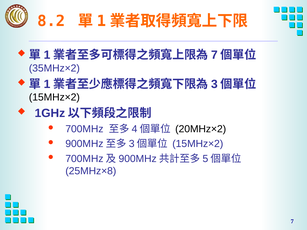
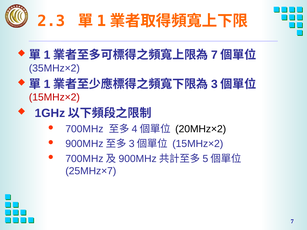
8.2: 8.2 -> 2.3
15MHz×2 at (54, 97) colour: black -> red
25MHz×8: 25MHz×8 -> 25MHz×7
